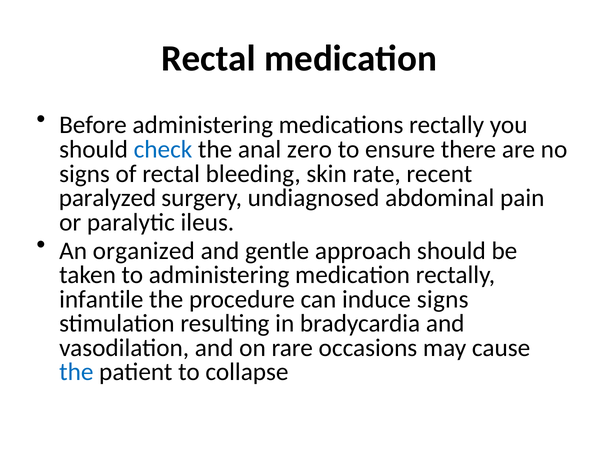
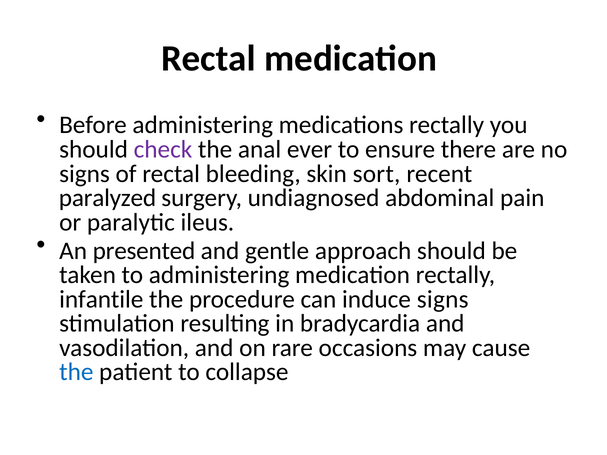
check colour: blue -> purple
zero: zero -> ever
rate: rate -> sort
organized: organized -> presented
